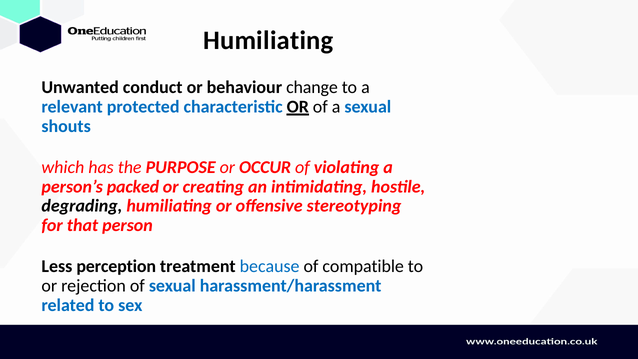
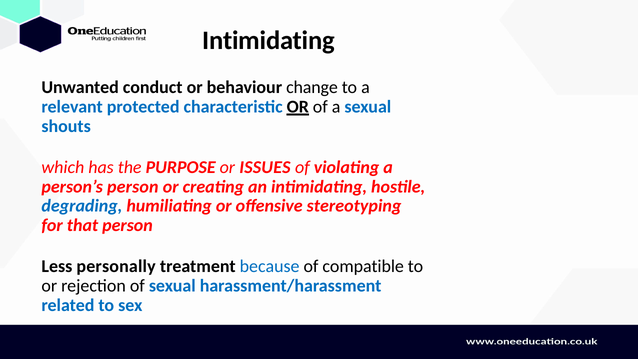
Humiliating at (268, 40): Humiliating -> Intimidating
OCCUR: OCCUR -> ISSUES
person’s packed: packed -> person
degrading colour: black -> blue
perception: perception -> personally
